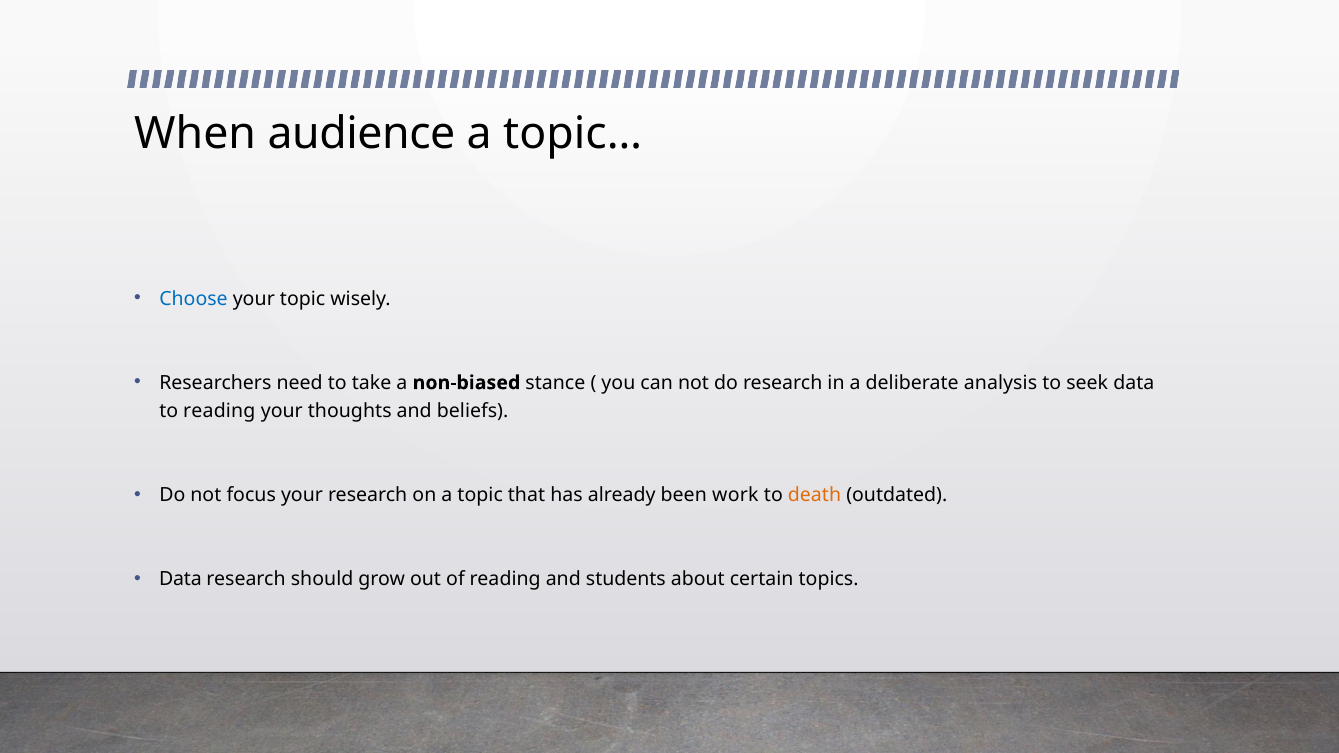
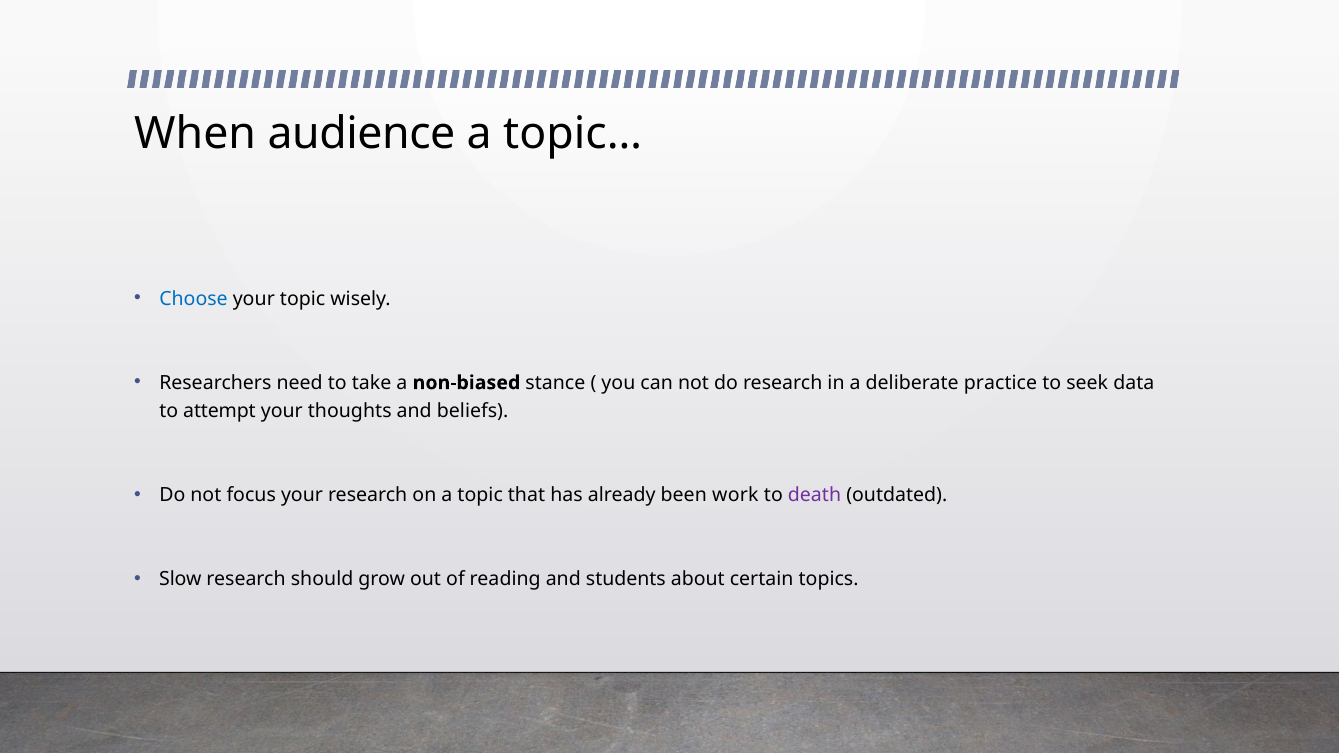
analysis: analysis -> practice
to reading: reading -> attempt
death colour: orange -> purple
Data at (180, 579): Data -> Slow
